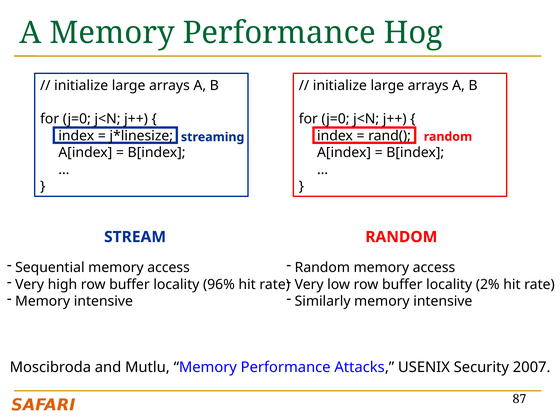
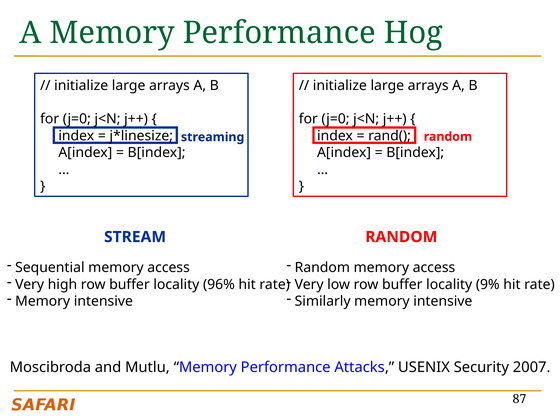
2%: 2% -> 9%
